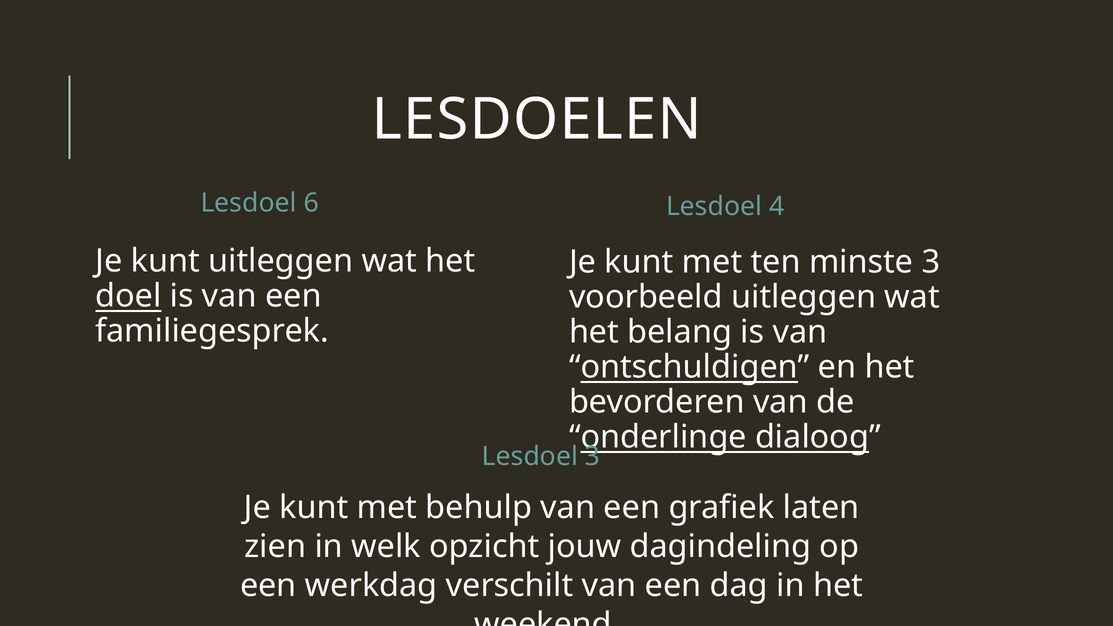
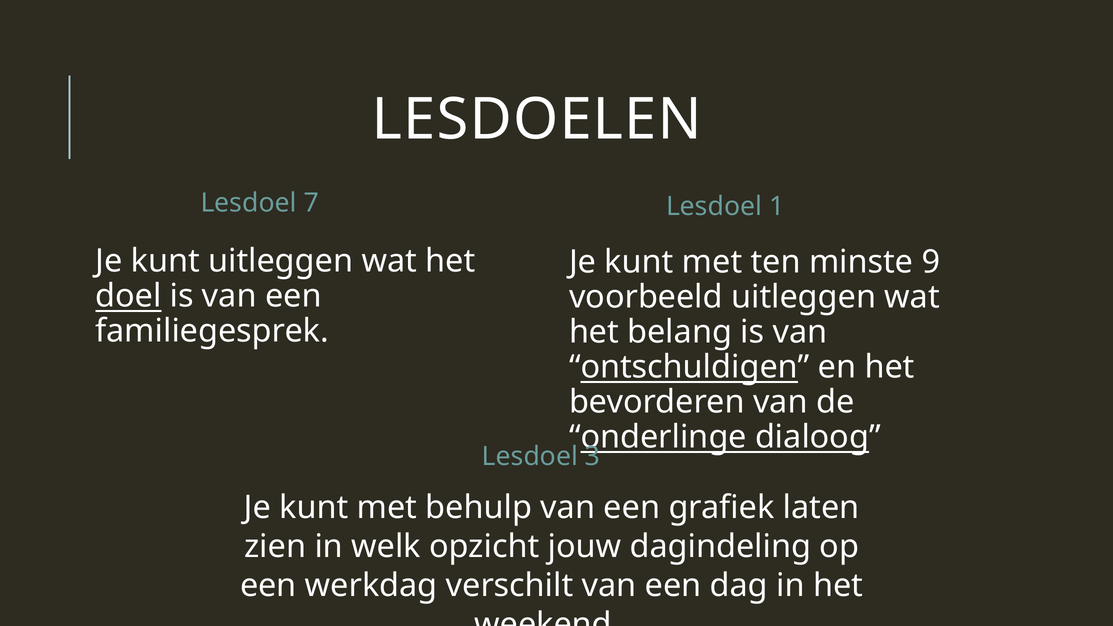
6: 6 -> 7
4: 4 -> 1
minste 3: 3 -> 9
